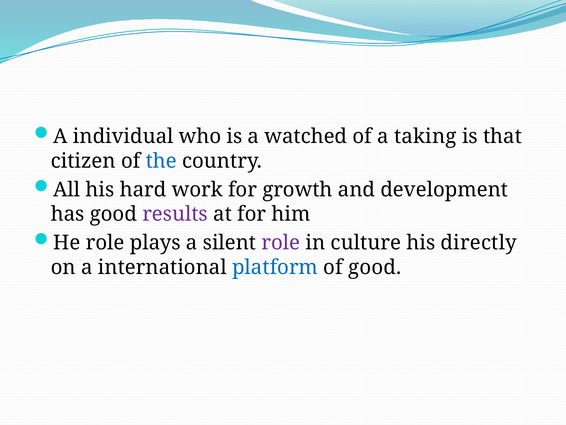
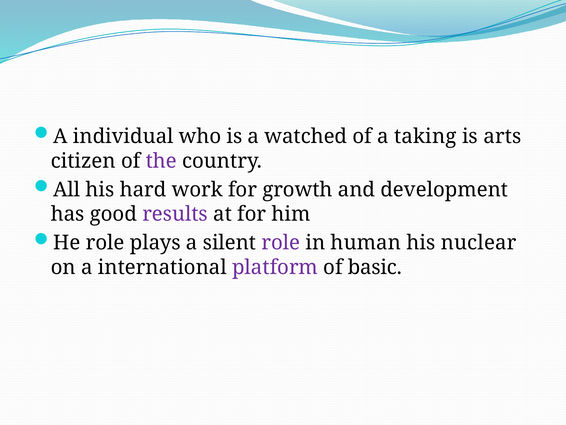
that: that -> arts
the colour: blue -> purple
culture: culture -> human
directly: directly -> nuclear
platform colour: blue -> purple
of good: good -> basic
